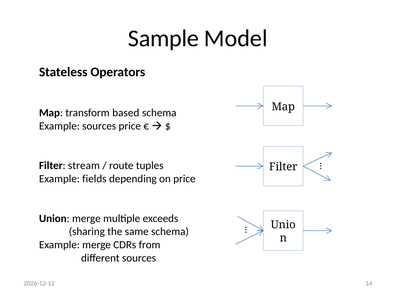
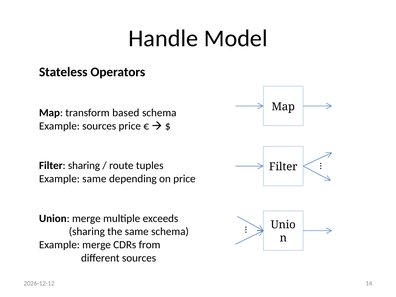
Sample: Sample -> Handle
Filter stream: stream -> sharing
Example fields: fields -> same
